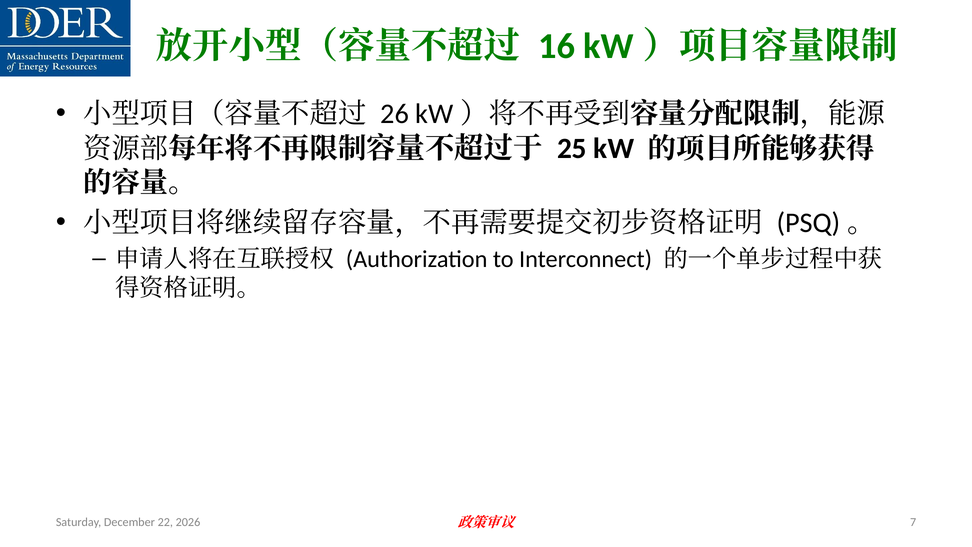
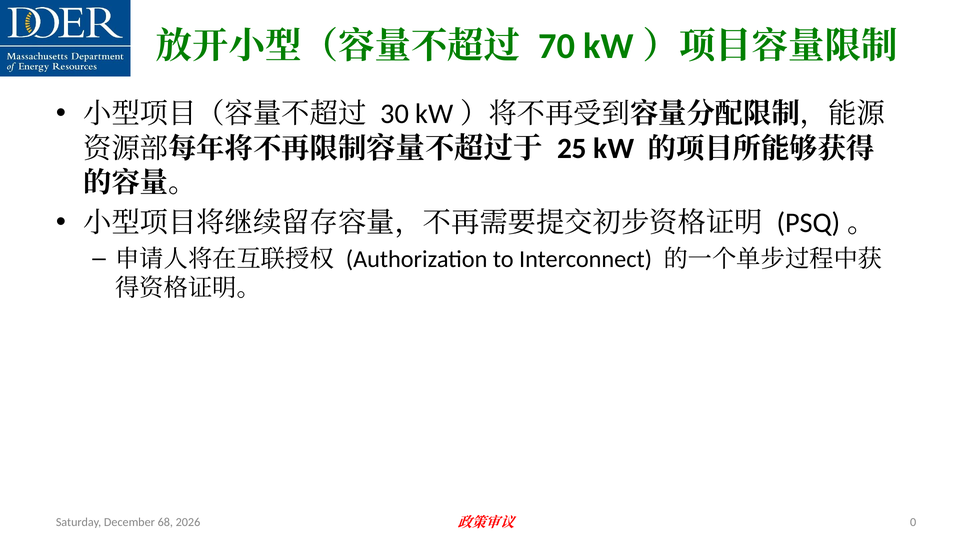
16: 16 -> 70
26: 26 -> 30
22: 22 -> 68
7: 7 -> 0
